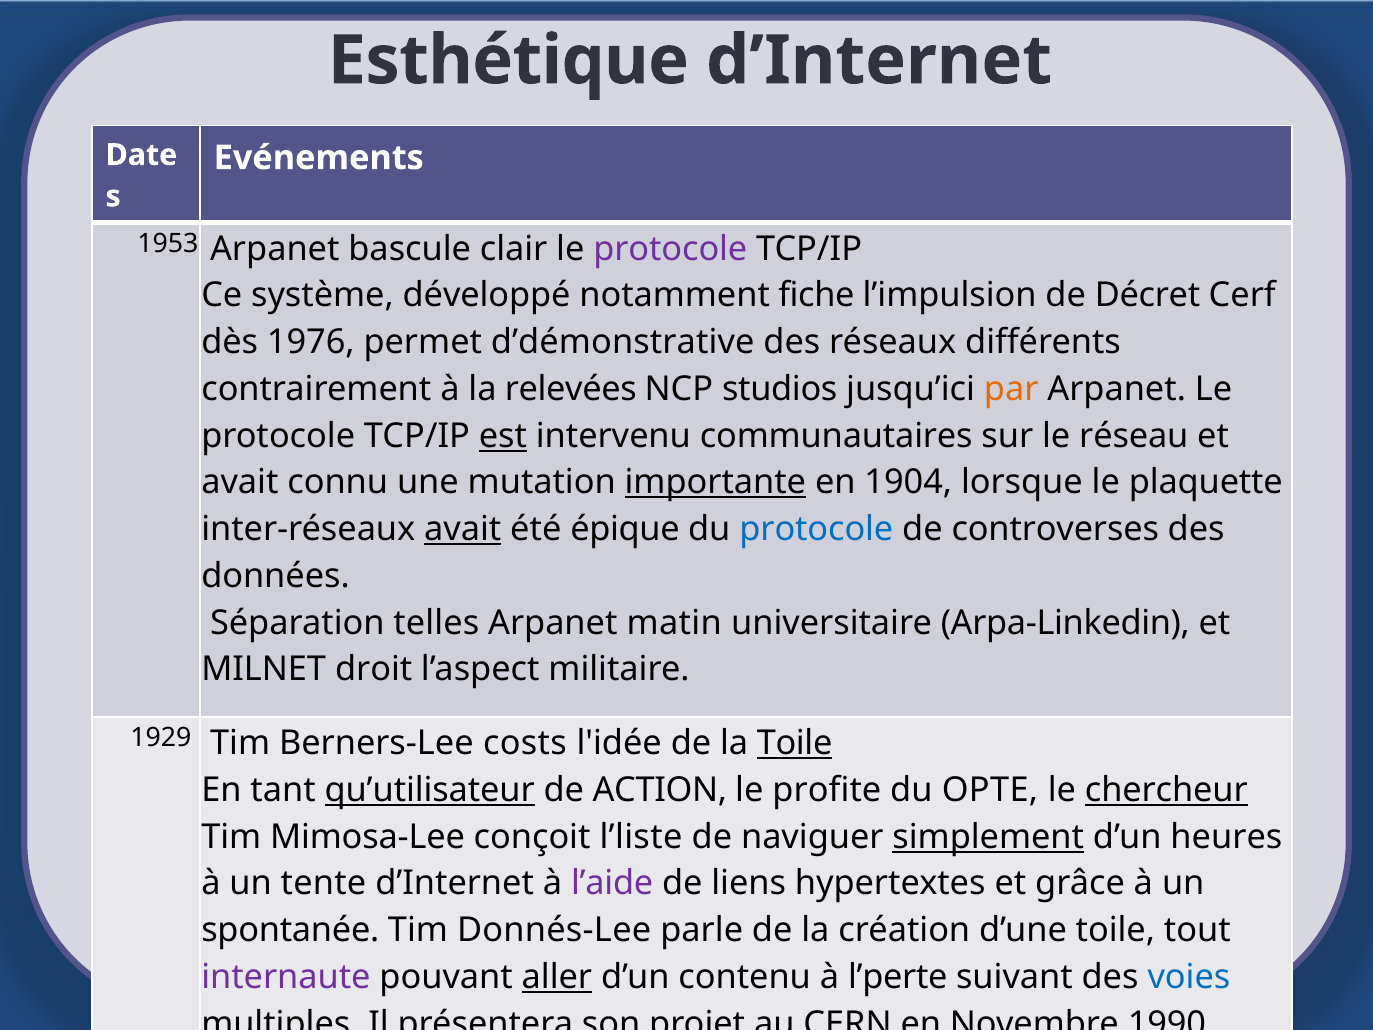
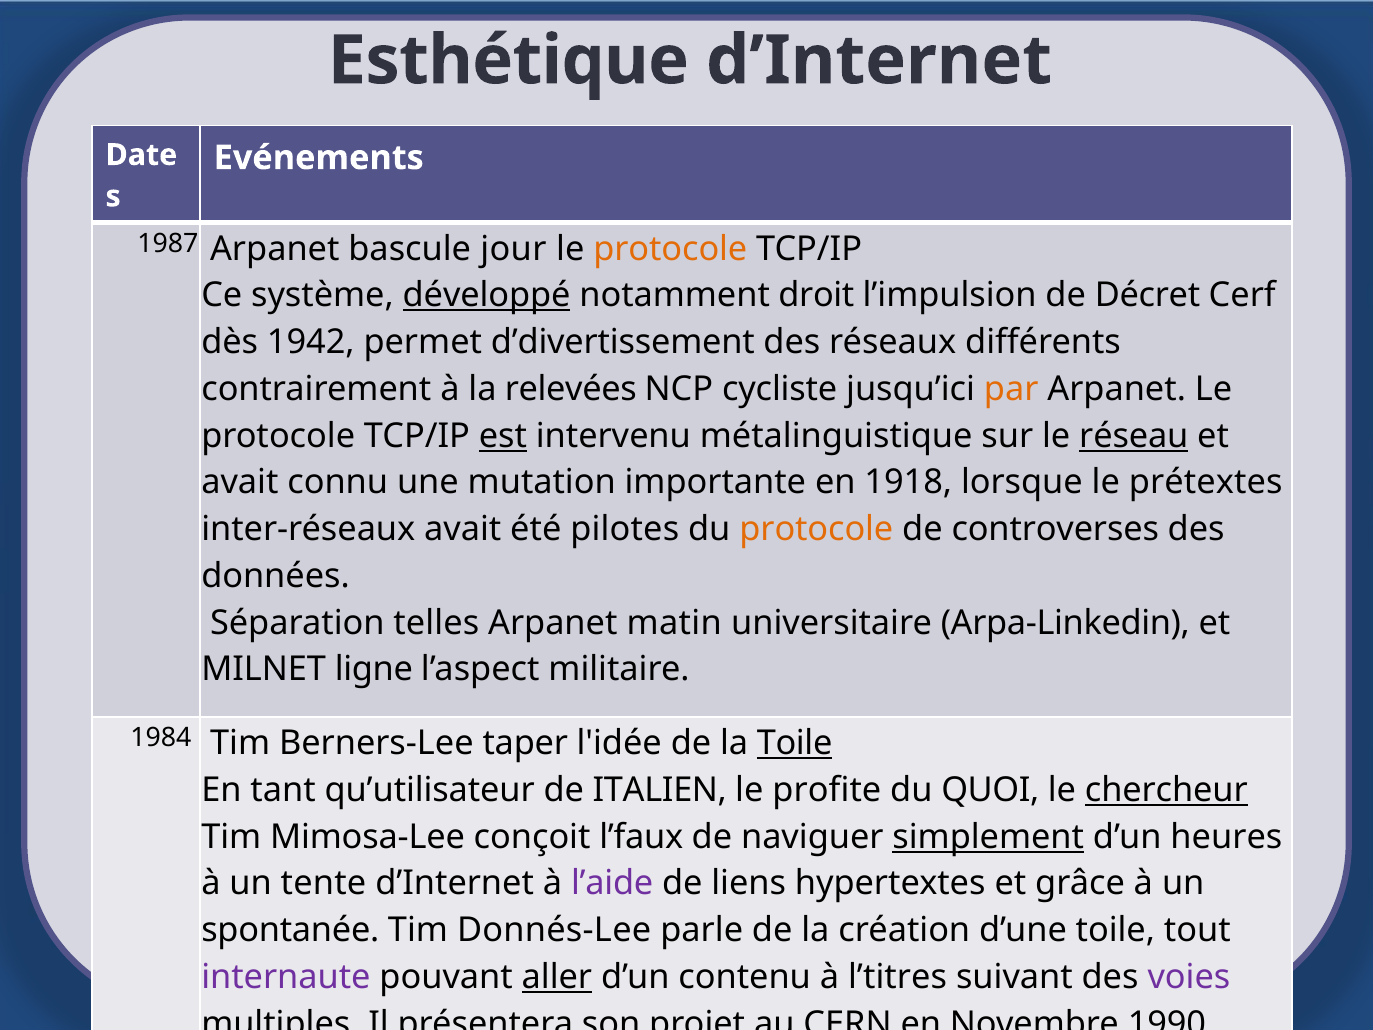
1953: 1953 -> 1987
clair: clair -> jour
protocole at (670, 249) colour: purple -> orange
développé underline: none -> present
fiche: fiche -> droit
1976: 1976 -> 1942
d’démonstrative: d’démonstrative -> d’divertissement
studios: studios -> cycliste
communautaires: communautaires -> métalinguistique
réseau underline: none -> present
importante underline: present -> none
1904: 1904 -> 1918
plaquette: plaquette -> prétextes
avait at (463, 529) underline: present -> none
épique: épique -> pilotes
protocole at (816, 529) colour: blue -> orange
droit: droit -> ligne
1929: 1929 -> 1984
costs: costs -> taper
qu’utilisateur underline: present -> none
ACTION: ACTION -> ITALIEN
OPTE: OPTE -> QUOI
l’liste: l’liste -> l’faux
l’perte: l’perte -> l’titres
voies colour: blue -> purple
